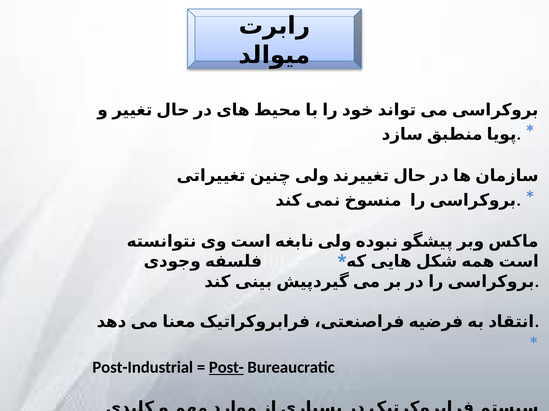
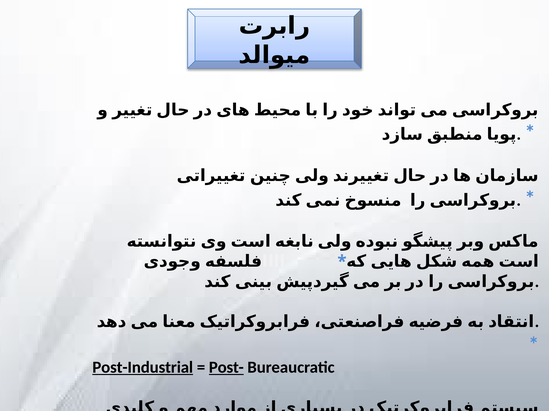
Post-Industrial underline: none -> present
